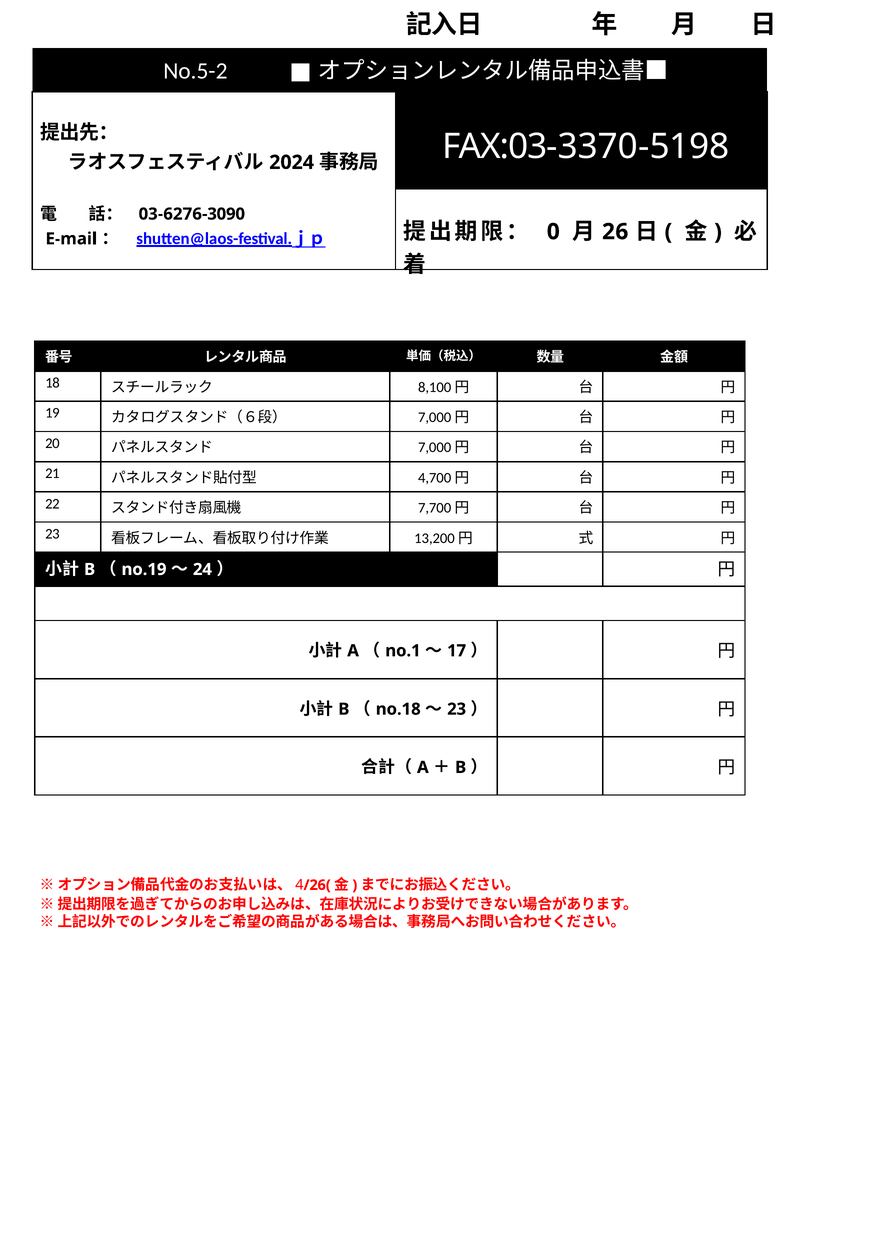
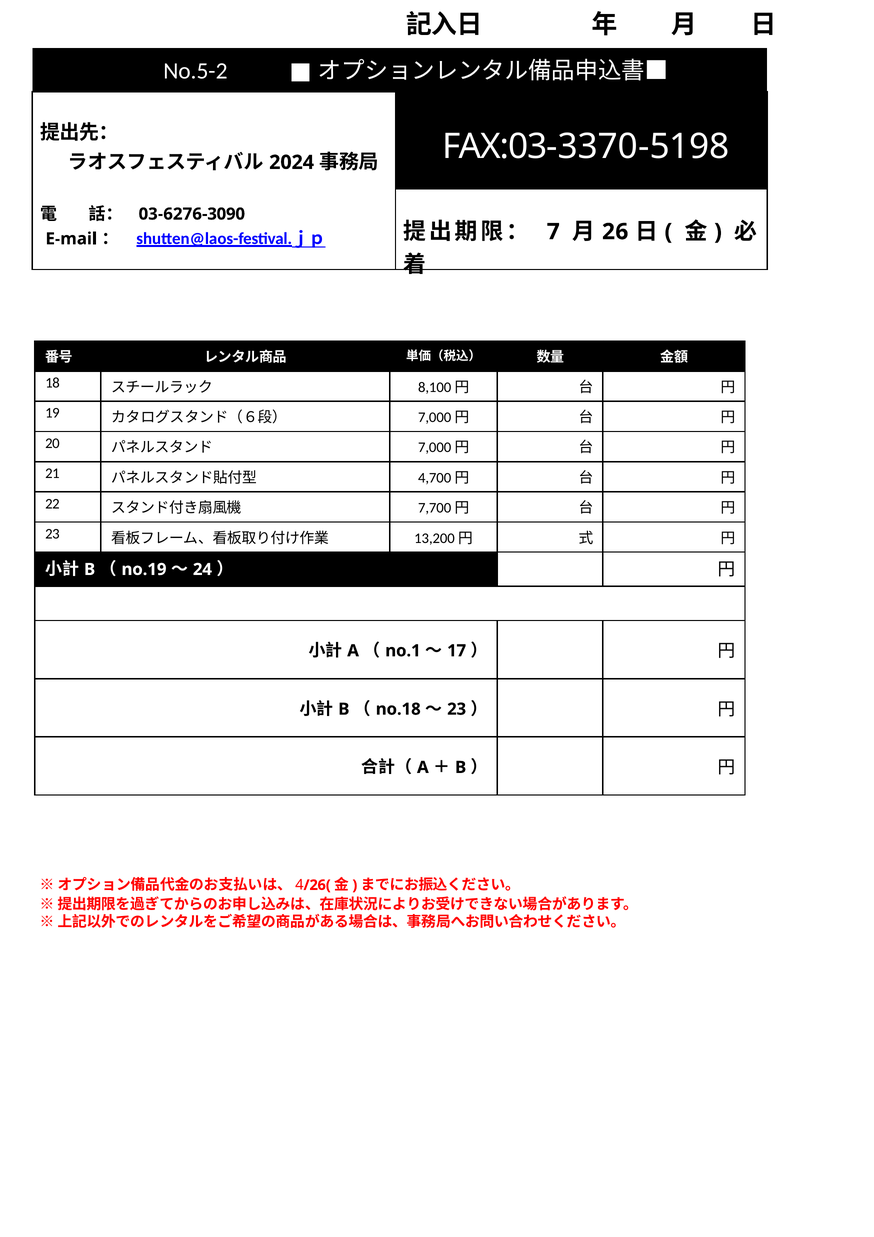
0: 0 -> 7
